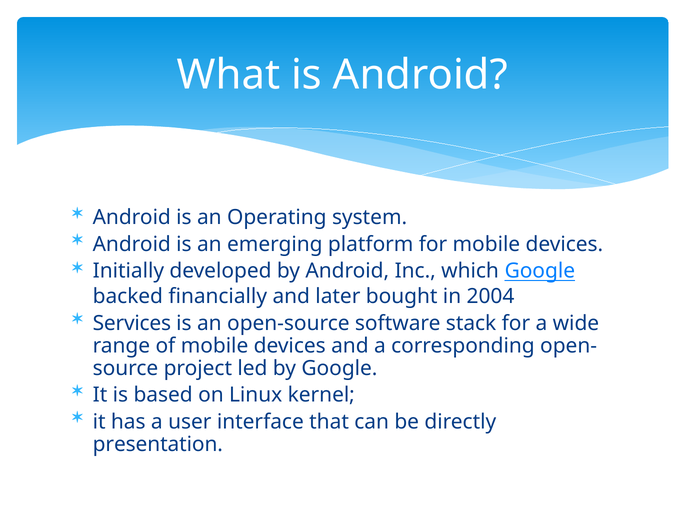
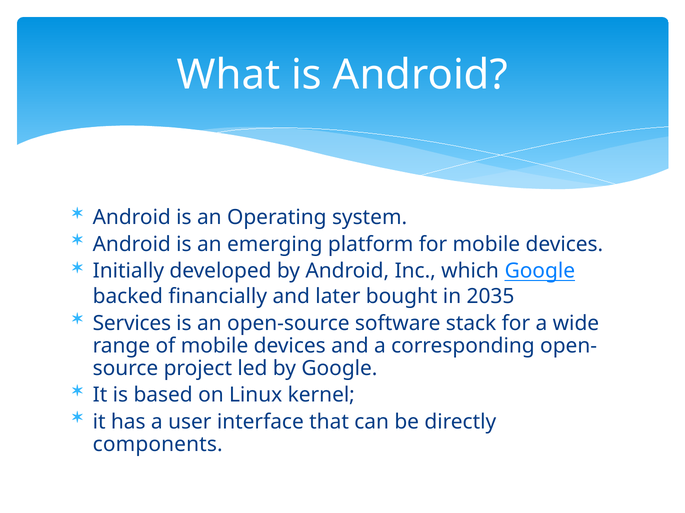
2004: 2004 -> 2035
presentation: presentation -> components
